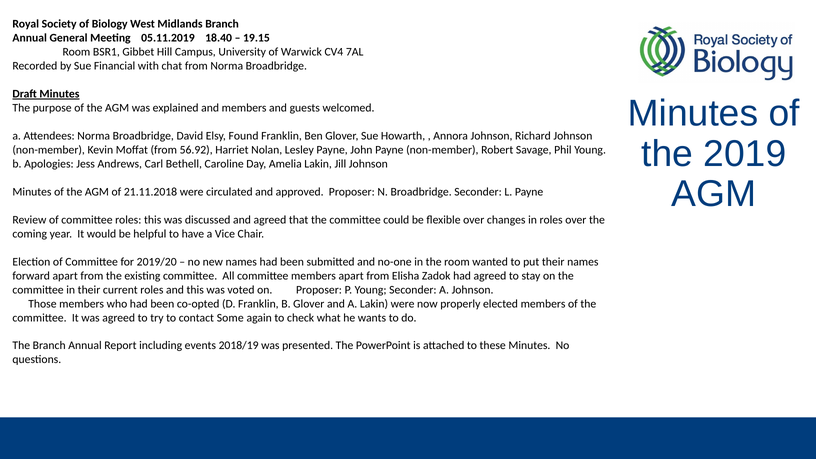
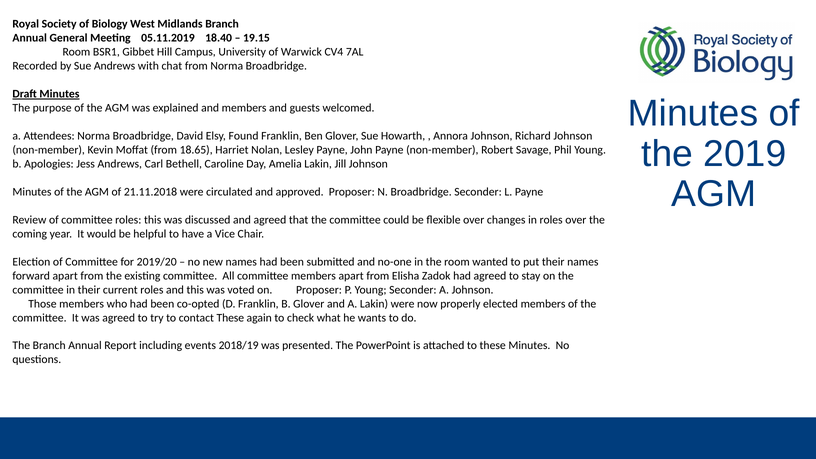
Sue Financial: Financial -> Andrews
56.92: 56.92 -> 18.65
contact Some: Some -> These
